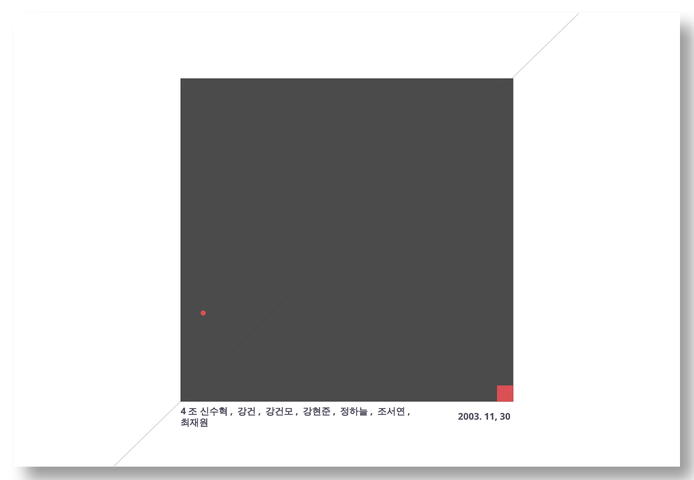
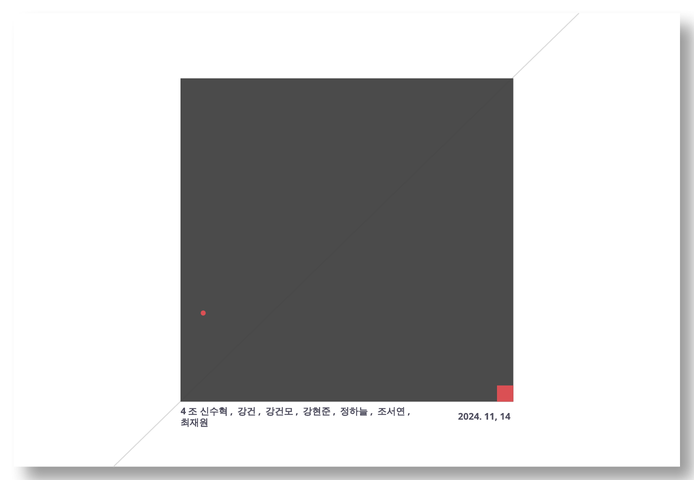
2003: 2003 -> 2024
30: 30 -> 14
